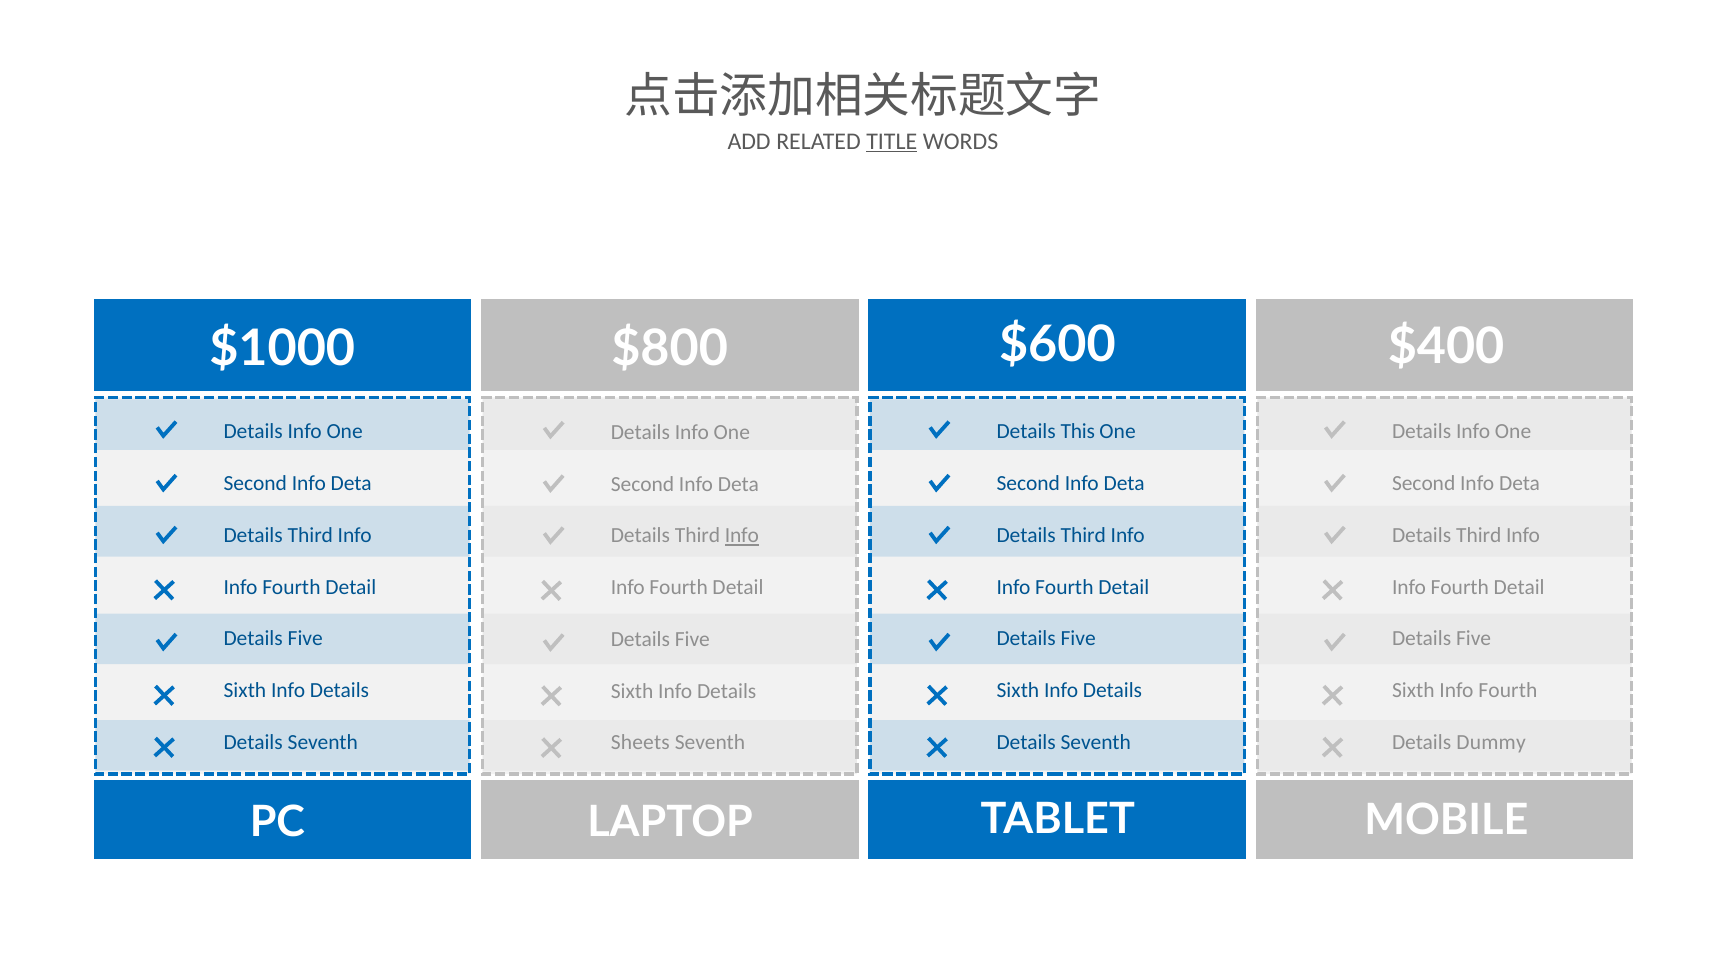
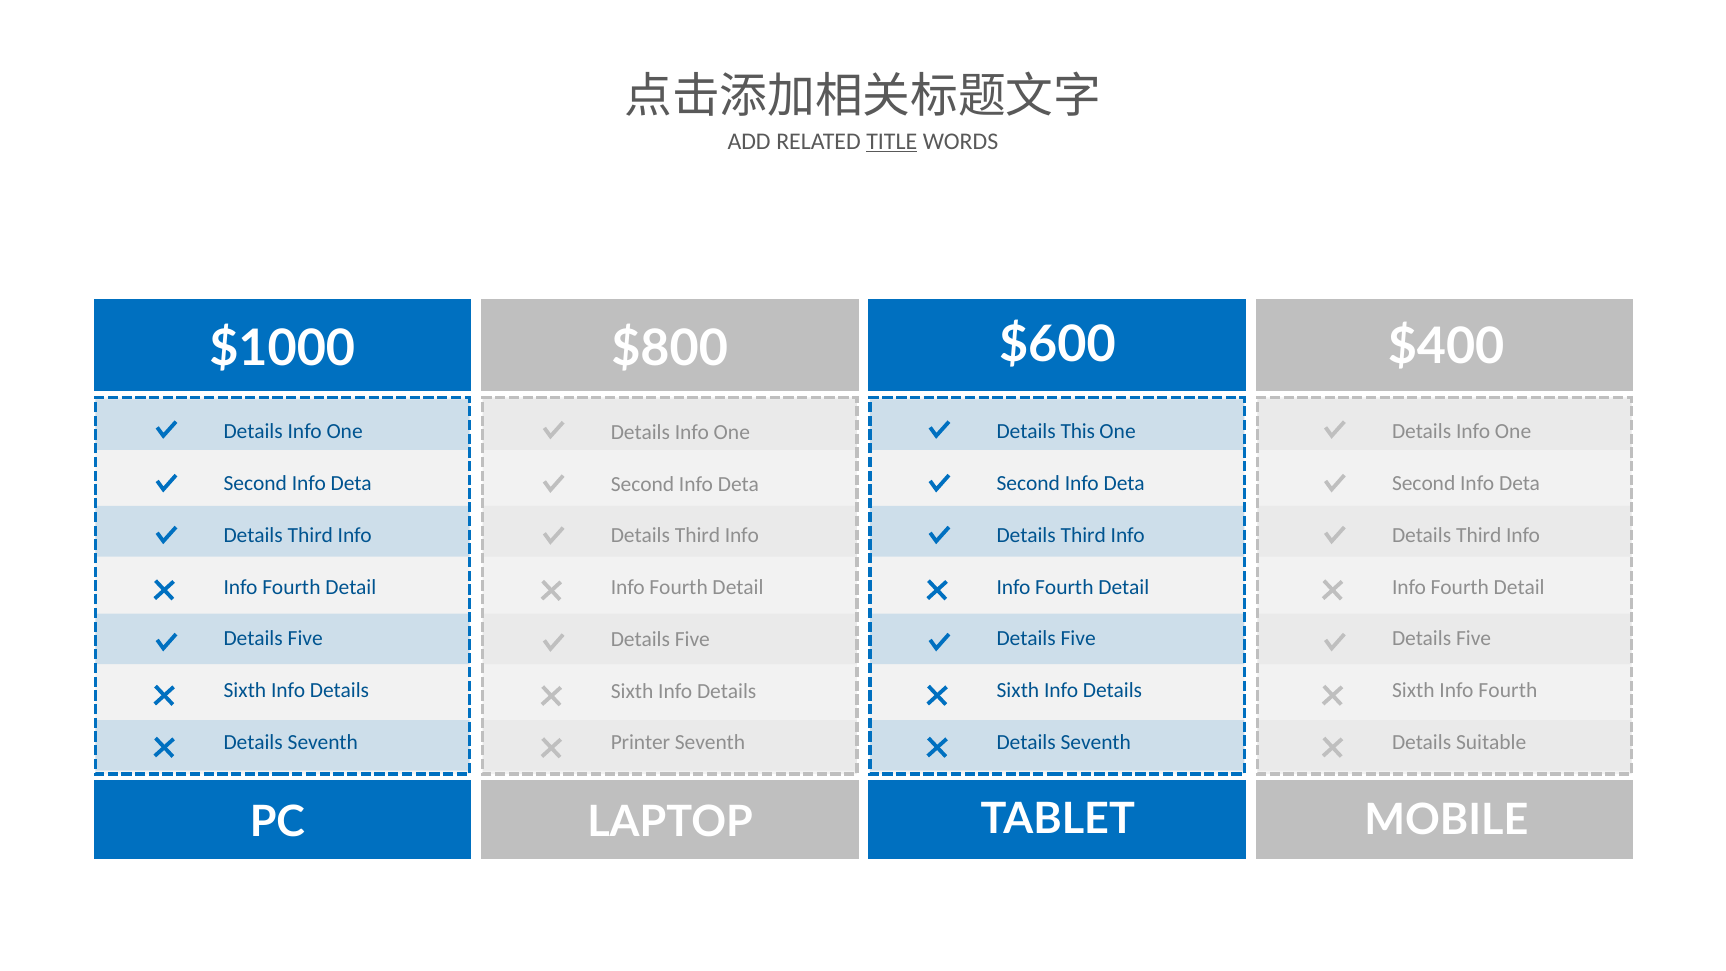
Info at (742, 536) underline: present -> none
Dummy: Dummy -> Suitable
Sheets: Sheets -> Printer
